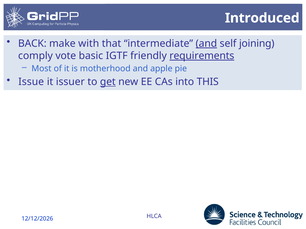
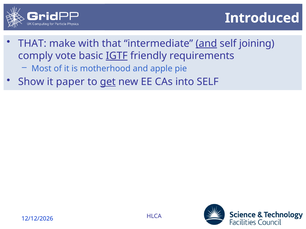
BACK at (32, 44): BACK -> THAT
IGTF underline: none -> present
requirements underline: present -> none
Issue: Issue -> Show
issuer: issuer -> paper
into THIS: THIS -> SELF
